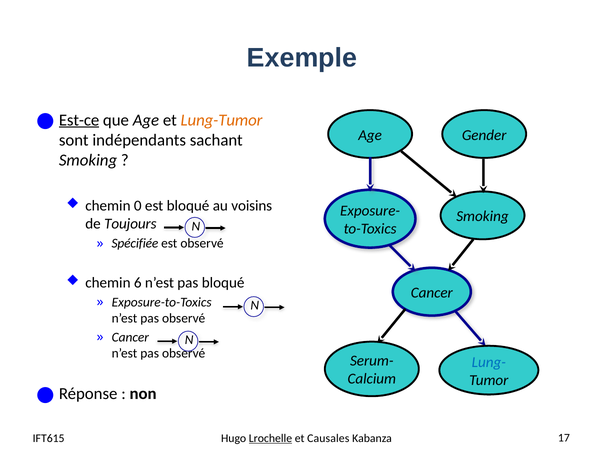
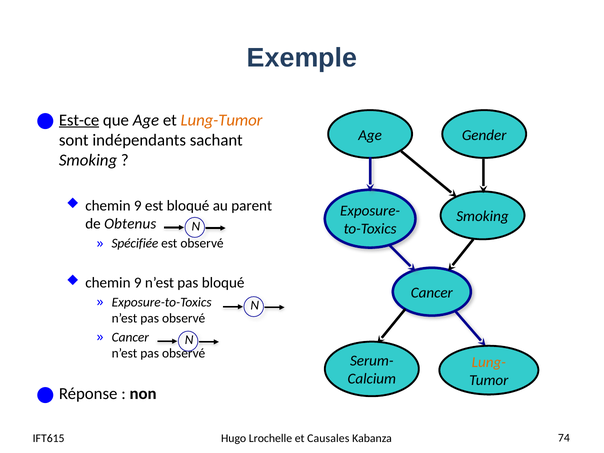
0 at (138, 206): 0 -> 9
voisins: voisins -> parent
Toujours: Toujours -> Obtenus
6 at (138, 283): 6 -> 9
Lung- colour: blue -> orange
Lrochelle underline: present -> none
17: 17 -> 74
